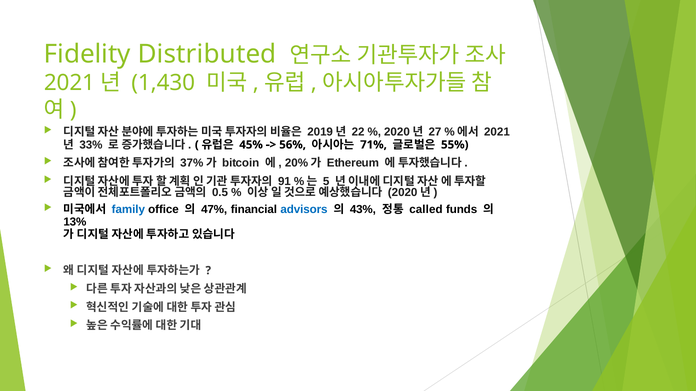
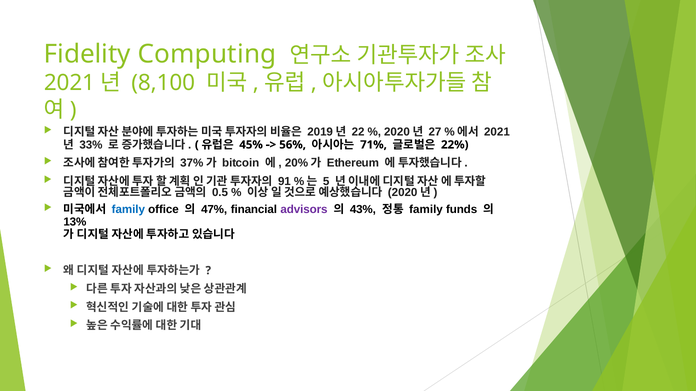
Distributed: Distributed -> Computing
1,430: 1,430 -> 8,100
55%: 55% -> 22%
advisors colour: blue -> purple
called at (426, 210): called -> family
